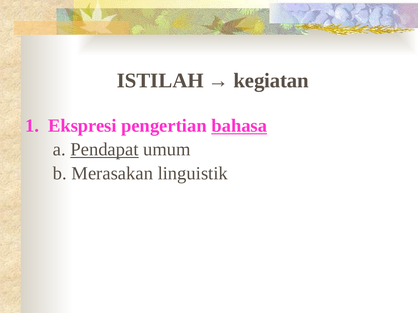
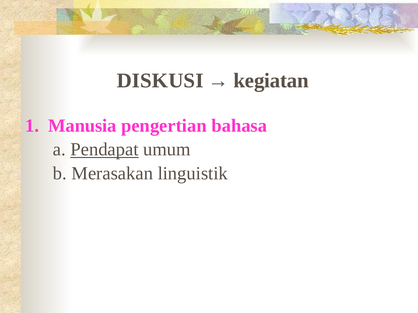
ISTILAH: ISTILAH -> DISKUSI
Ekspresi: Ekspresi -> Manusia
bahasa underline: present -> none
